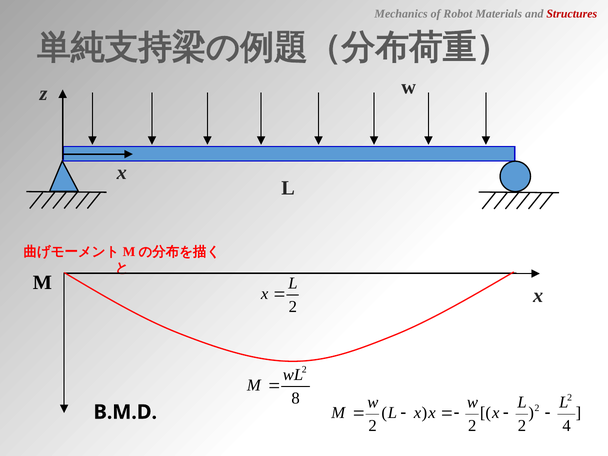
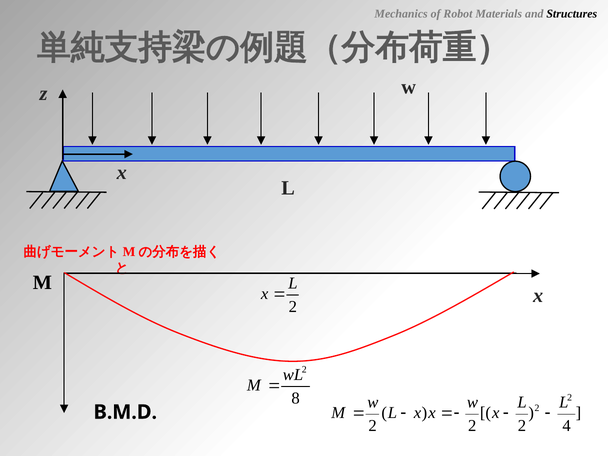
Structures colour: red -> black
